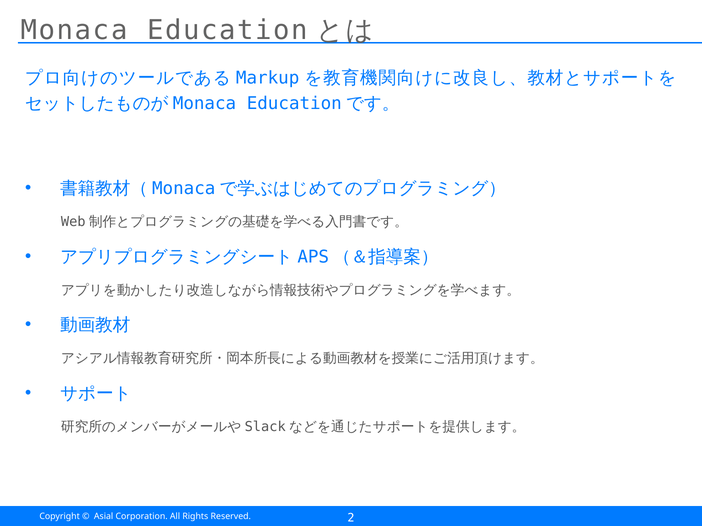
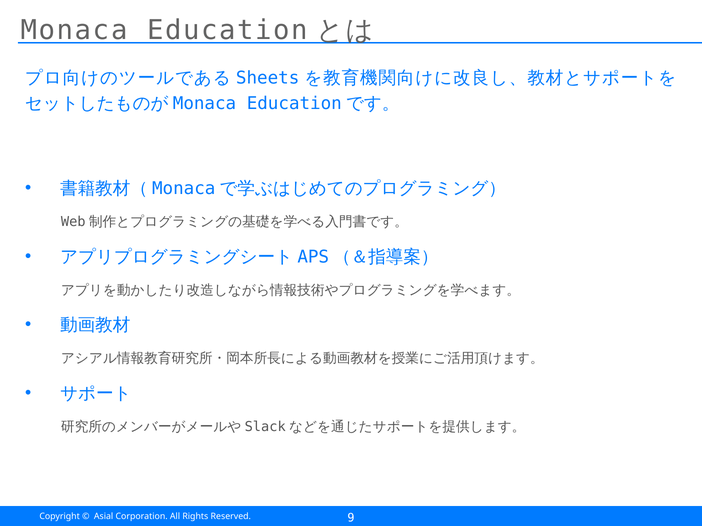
Markup: Markup -> Sheets
2: 2 -> 9
